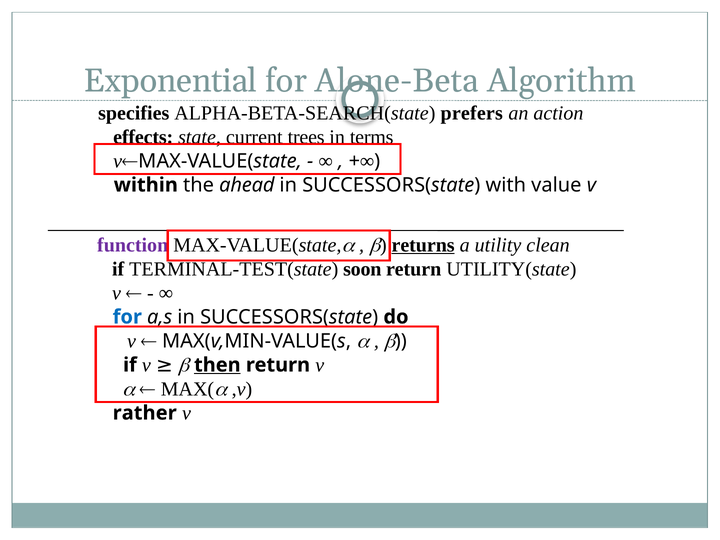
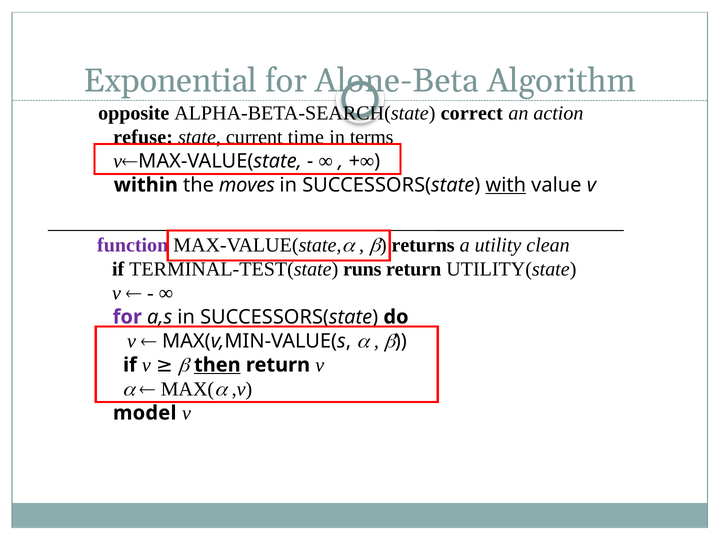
specifies: specifies -> opposite
prefers: prefers -> correct
effects: effects -> refuse
trees: trees -> time
ahead: ahead -> moves
with underline: none -> present
returns underline: present -> none
soon: soon -> runs
for at (127, 317) colour: blue -> purple
rather: rather -> model
